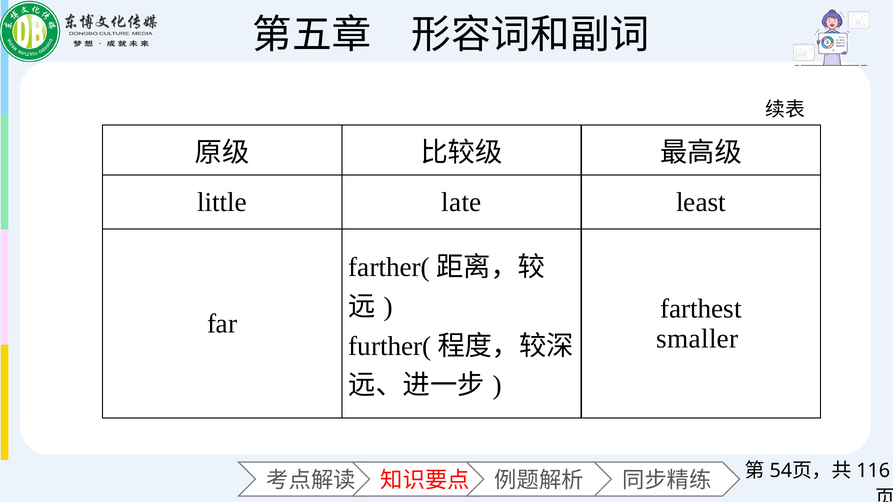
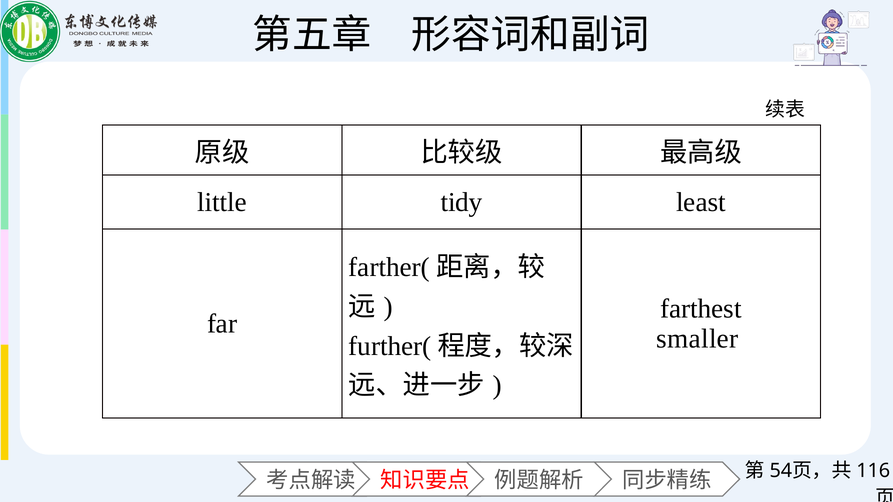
late: late -> tidy
